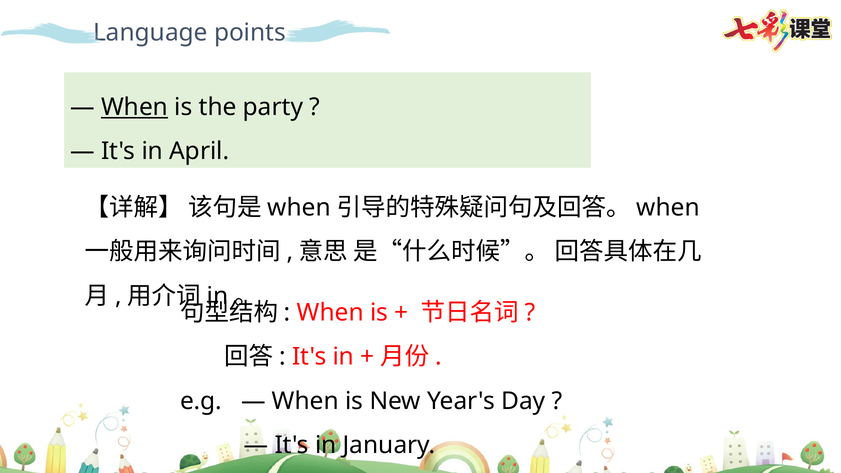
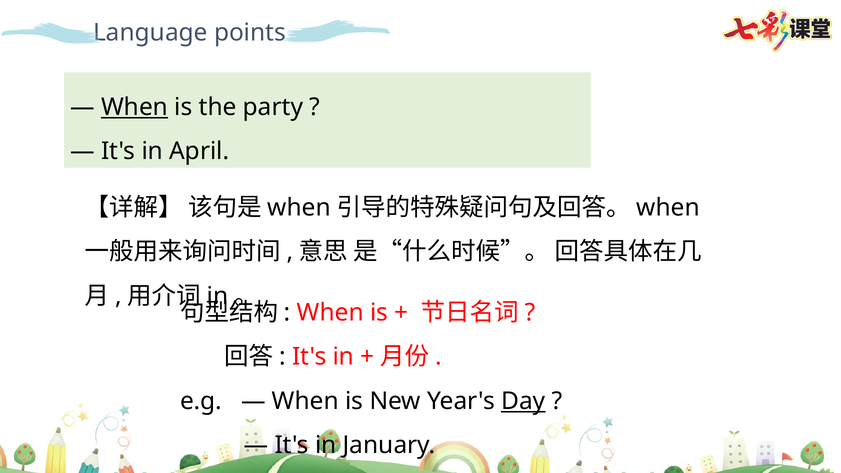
Day underline: none -> present
